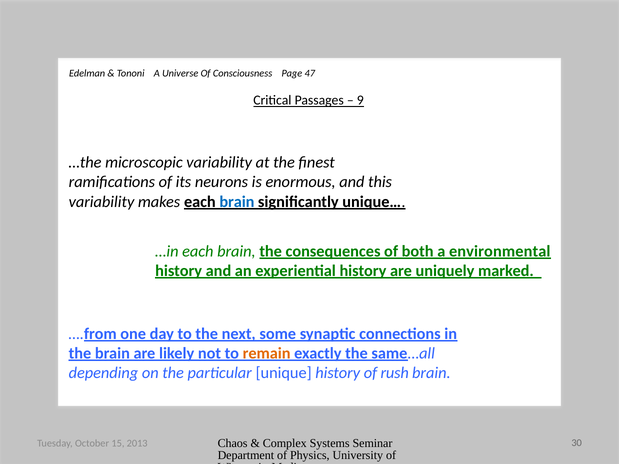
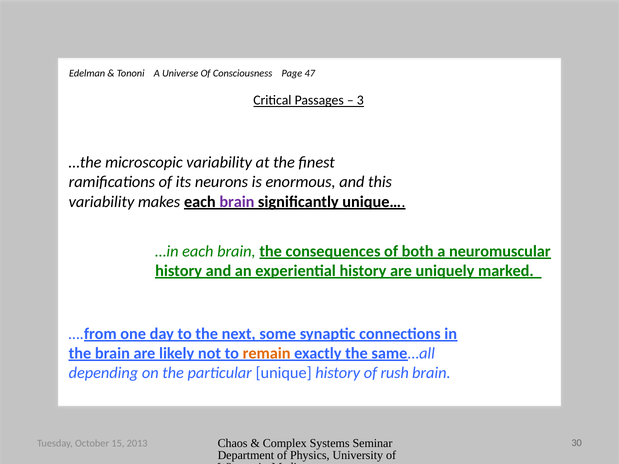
9: 9 -> 3
brain at (237, 202) colour: blue -> purple
environmental: environmental -> neuromuscular
